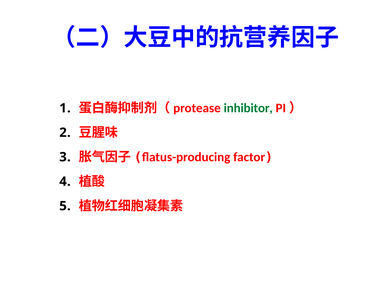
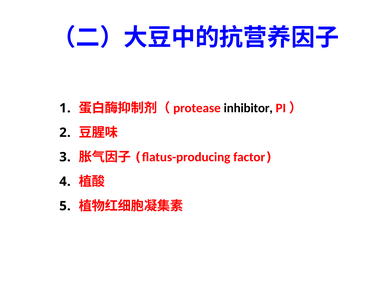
inhibitor colour: green -> black
